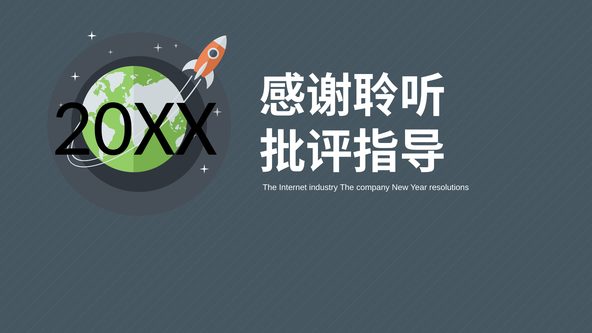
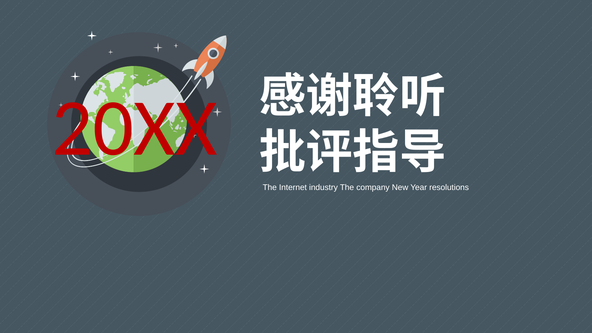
20XX colour: black -> red
